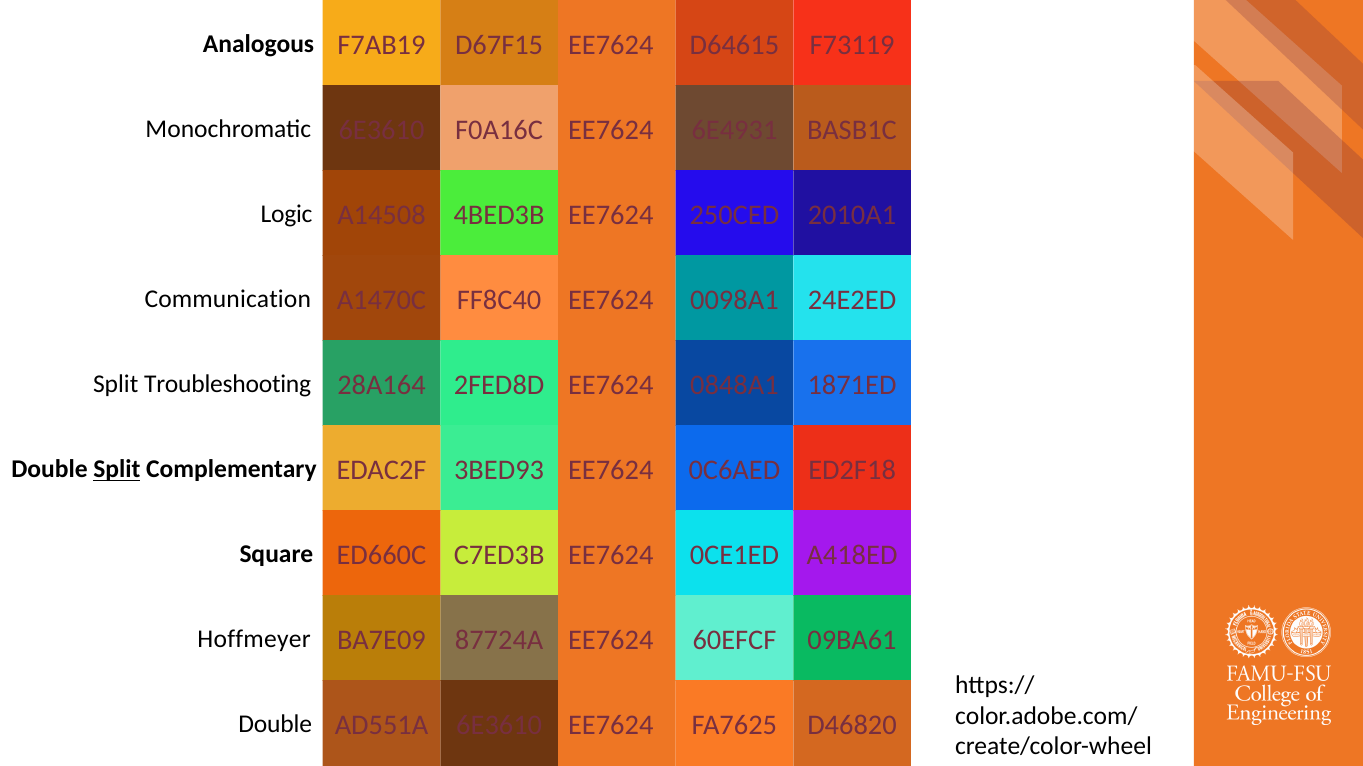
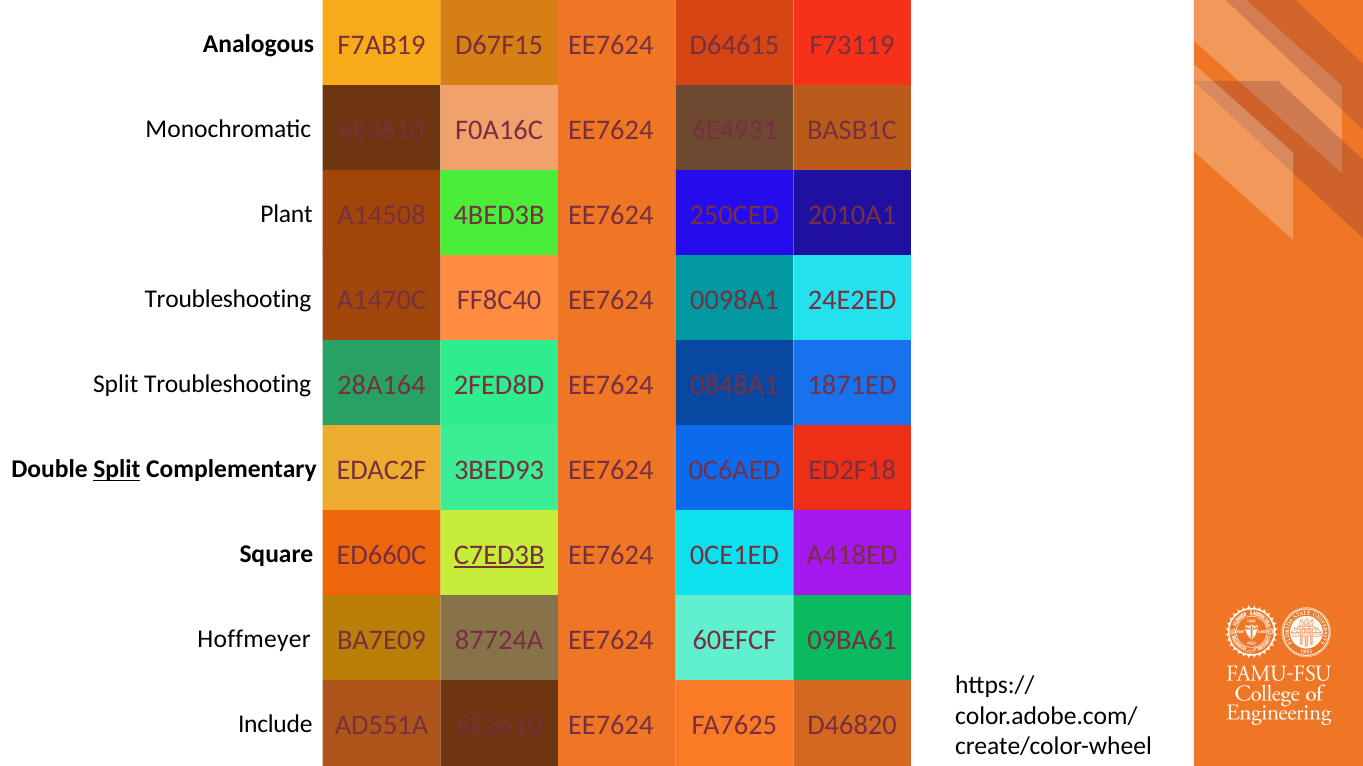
Logic: Logic -> Plant
Communication at (228, 300): Communication -> Troubleshooting
C7ED3B underline: none -> present
Double at (275, 725): Double -> Include
